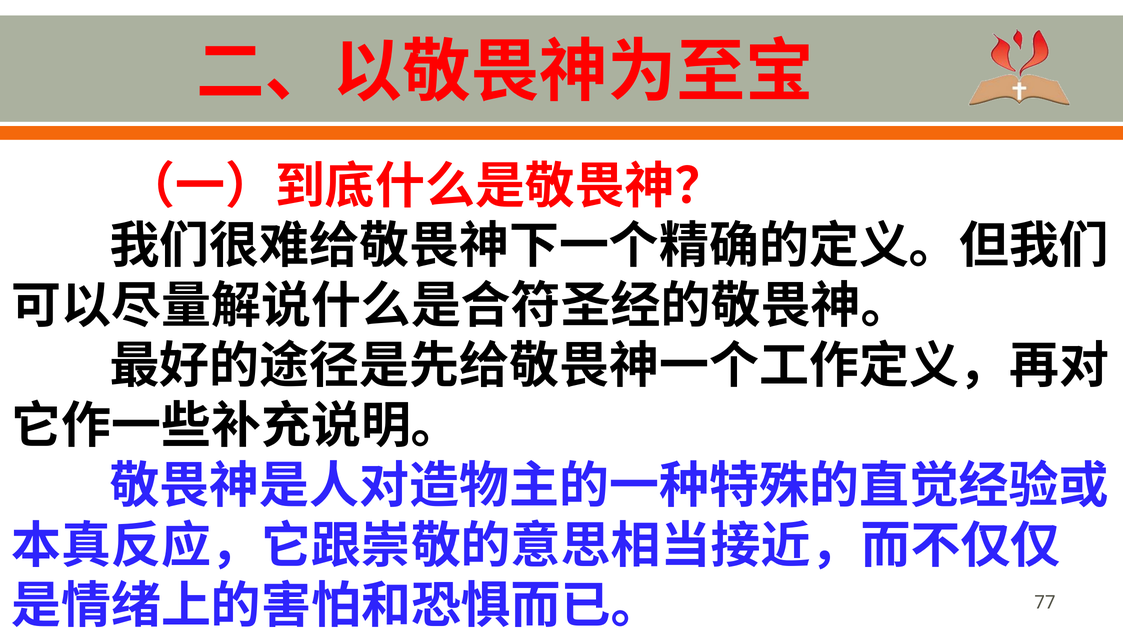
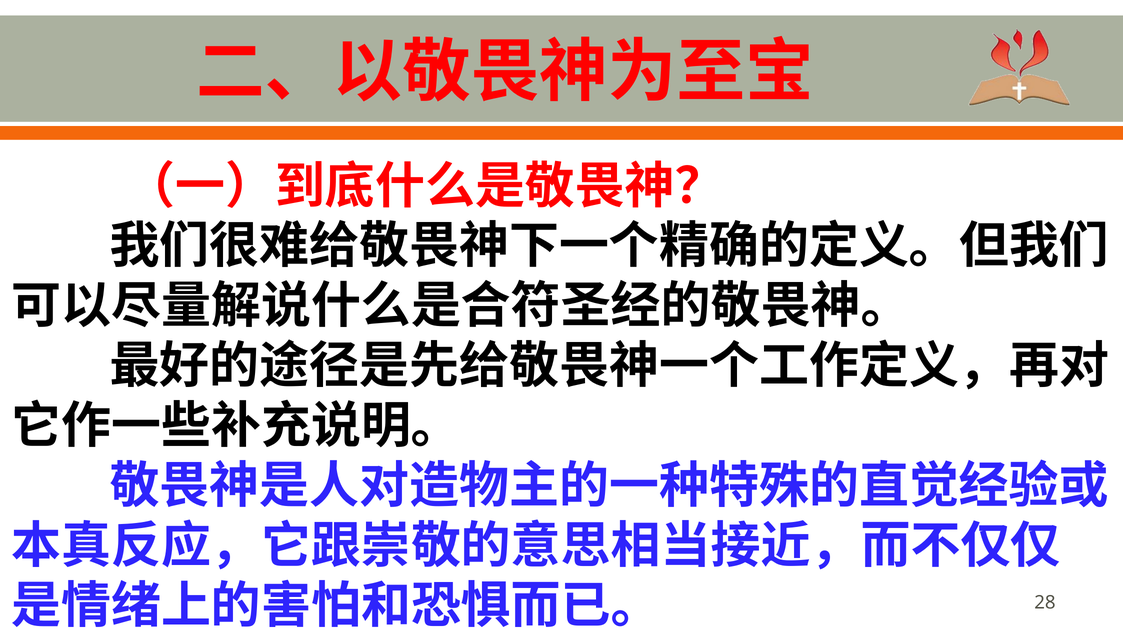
77: 77 -> 28
